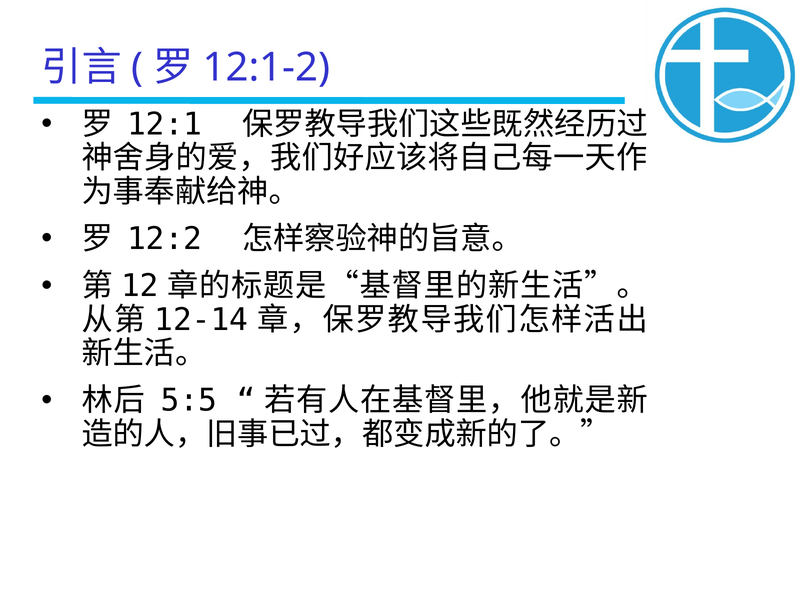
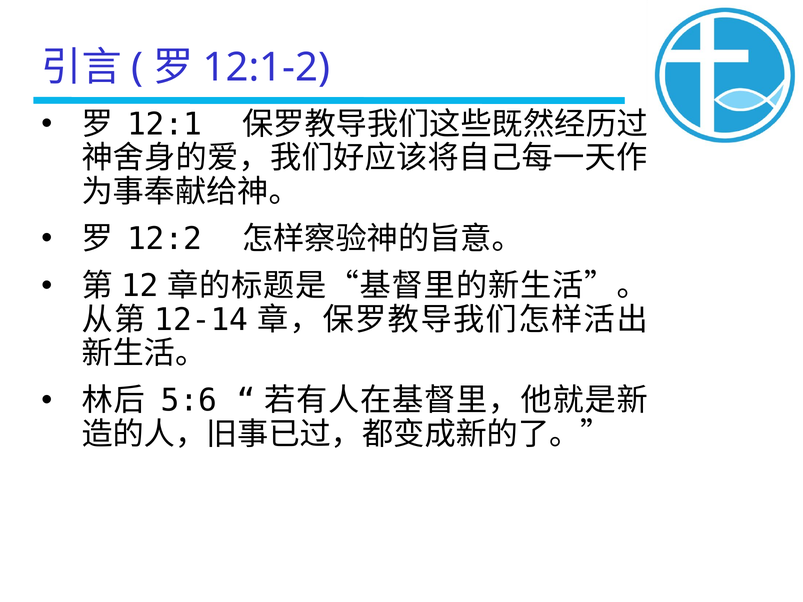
5:5: 5:5 -> 5:6
